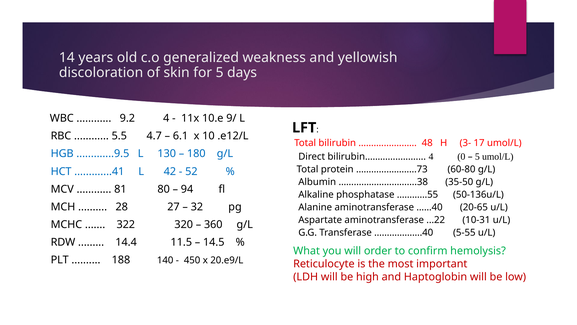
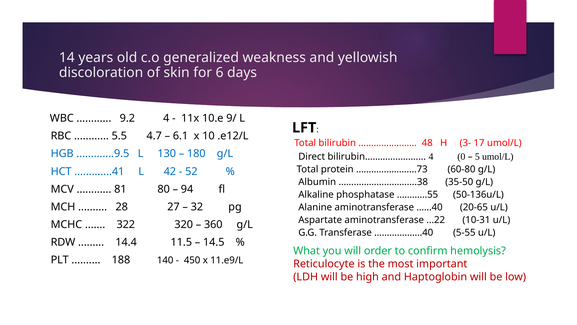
for 5: 5 -> 6
20.e9/L: 20.e9/L -> 11.e9/L
